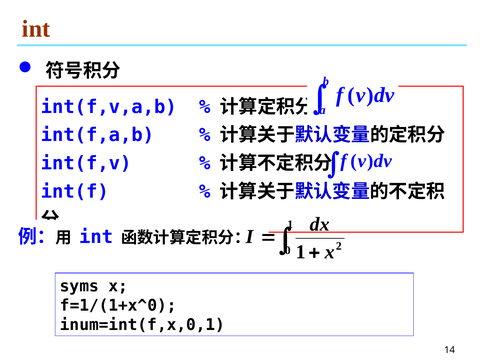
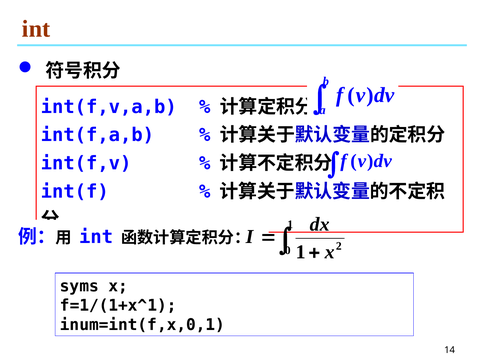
f=1/(1+x^0: f=1/(1+x^0 -> f=1/(1+x^1
